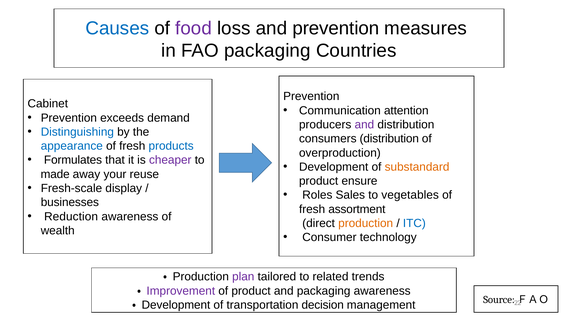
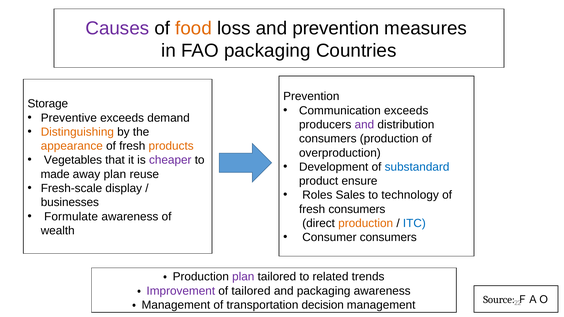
Causes colour: blue -> purple
food colour: purple -> orange
Cabinet: Cabinet -> Storage
Communication attention: attention -> exceeds
Prevention at (69, 118): Prevention -> Preventive
Distinguishing colour: blue -> orange
consumers distribution: distribution -> production
appearance colour: blue -> orange
products colour: blue -> orange
Formulates: Formulates -> Vegetables
substandard colour: orange -> blue
away your: your -> plan
vegetables: vegetables -> technology
fresh assortment: assortment -> consumers
Reduction: Reduction -> Formulate
Consumer technology: technology -> consumers
of product: product -> tailored
Development at (176, 305): Development -> Management
